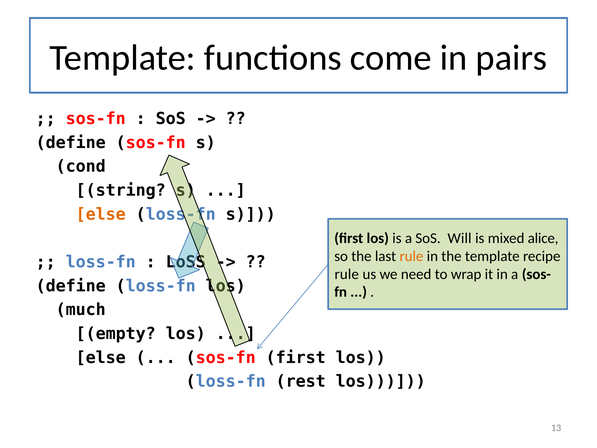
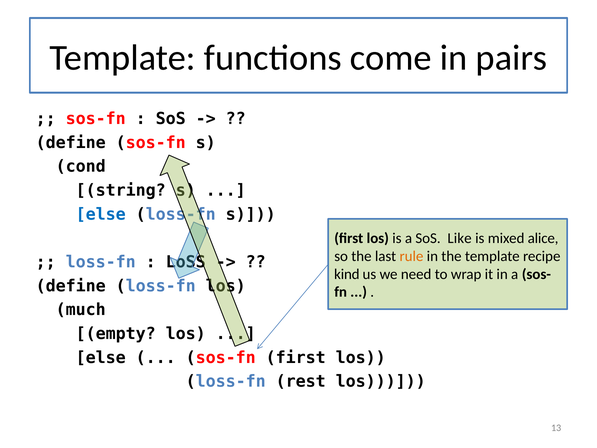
else at (101, 214) colour: orange -> blue
Will: Will -> Like
rule at (347, 274): rule -> kind
